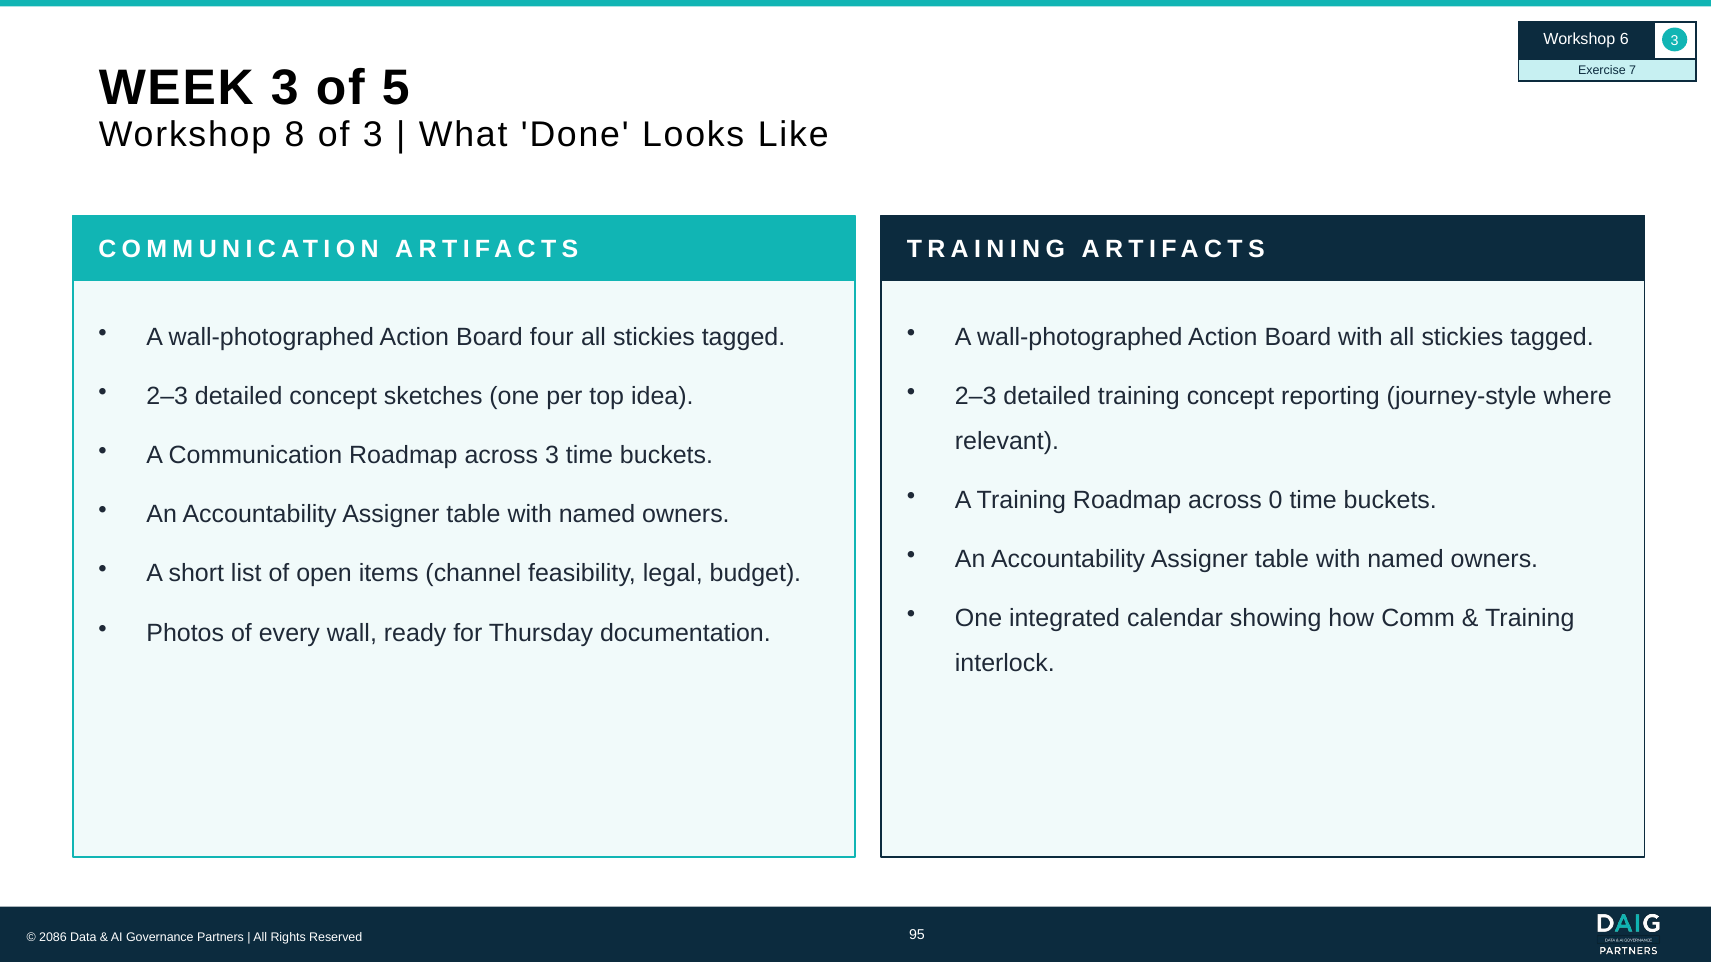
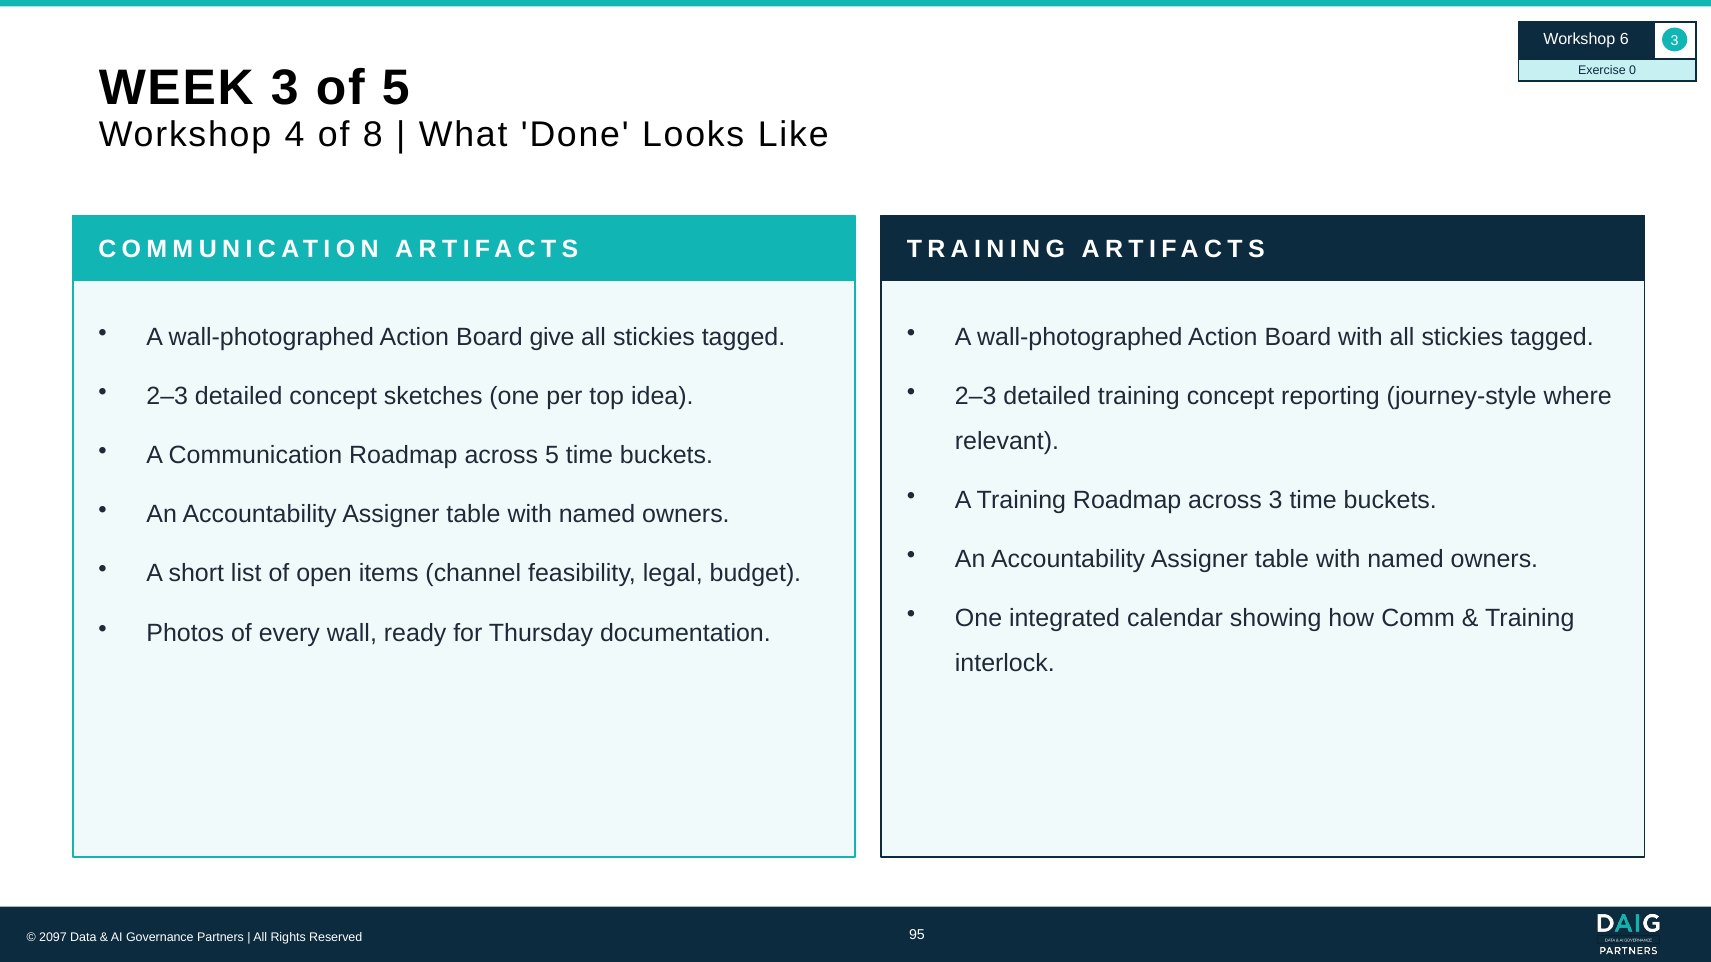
7: 7 -> 0
8: 8 -> 4
of 3: 3 -> 8
four: four -> give
across 3: 3 -> 5
across 0: 0 -> 3
2086: 2086 -> 2097
